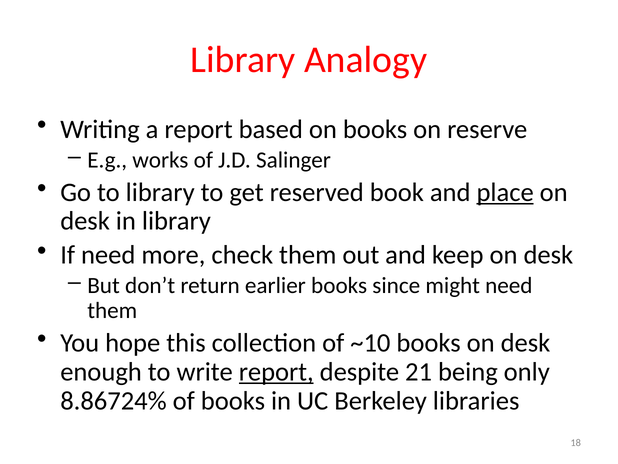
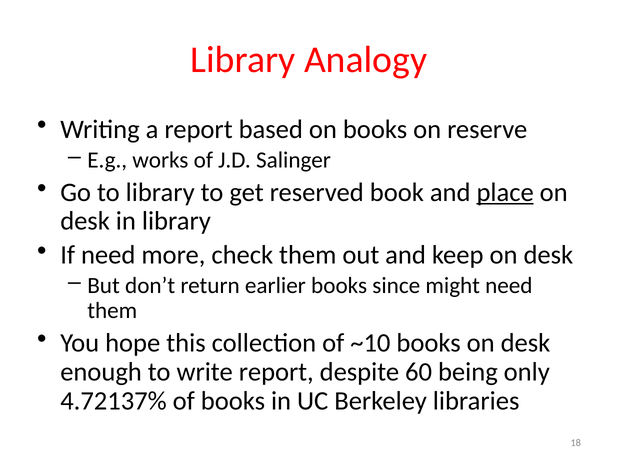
report at (276, 372) underline: present -> none
21: 21 -> 60
8.86724%: 8.86724% -> 4.72137%
